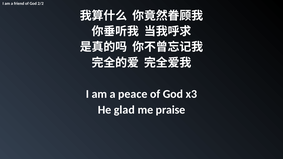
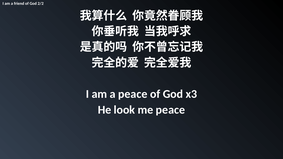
glad: glad -> look
me praise: praise -> peace
